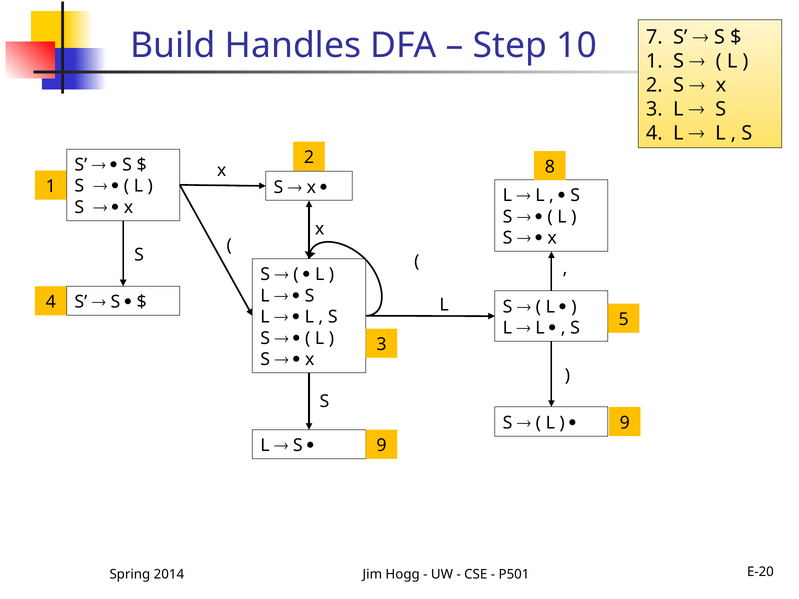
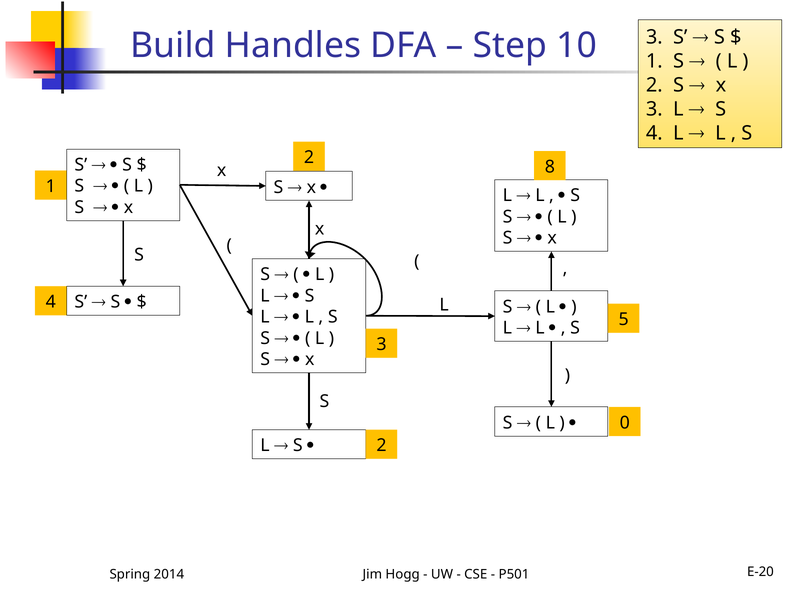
10 7: 7 -> 3
9 at (625, 423): 9 -> 0
9 at (381, 446): 9 -> 2
